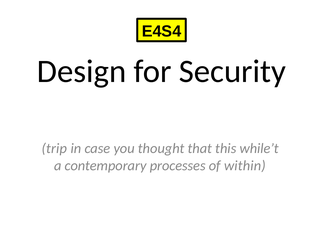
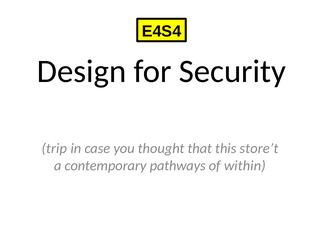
while’t: while’t -> store’t
processes: processes -> pathways
